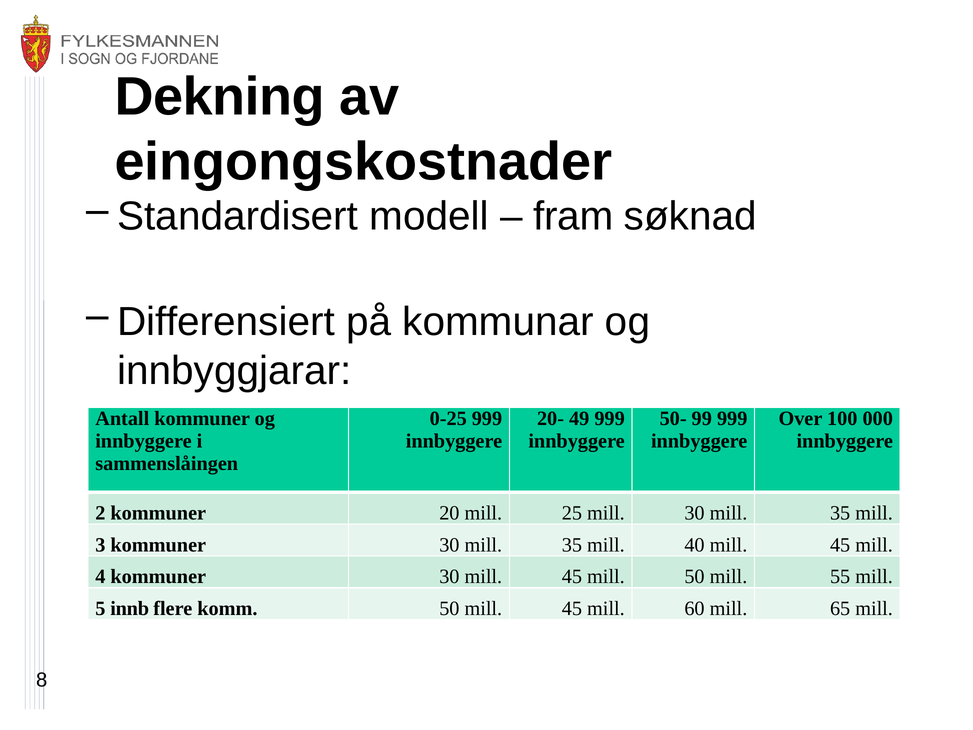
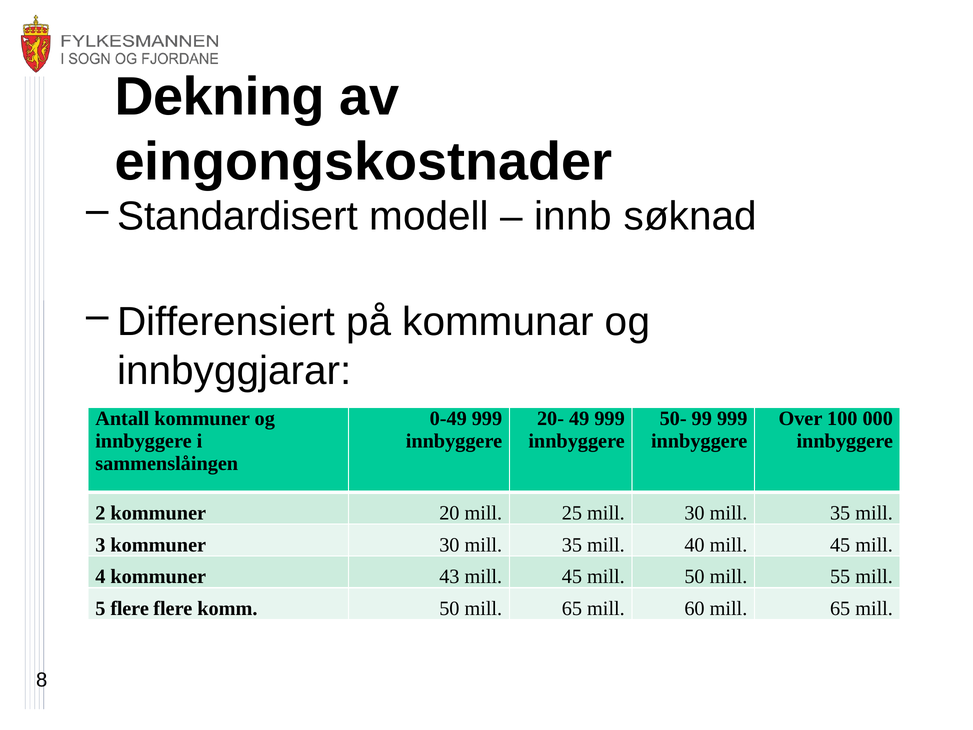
fram: fram -> innb
0-25: 0-25 -> 0-49
4 kommuner 30: 30 -> 43
5 innb: innb -> flere
50 mill 45: 45 -> 65
